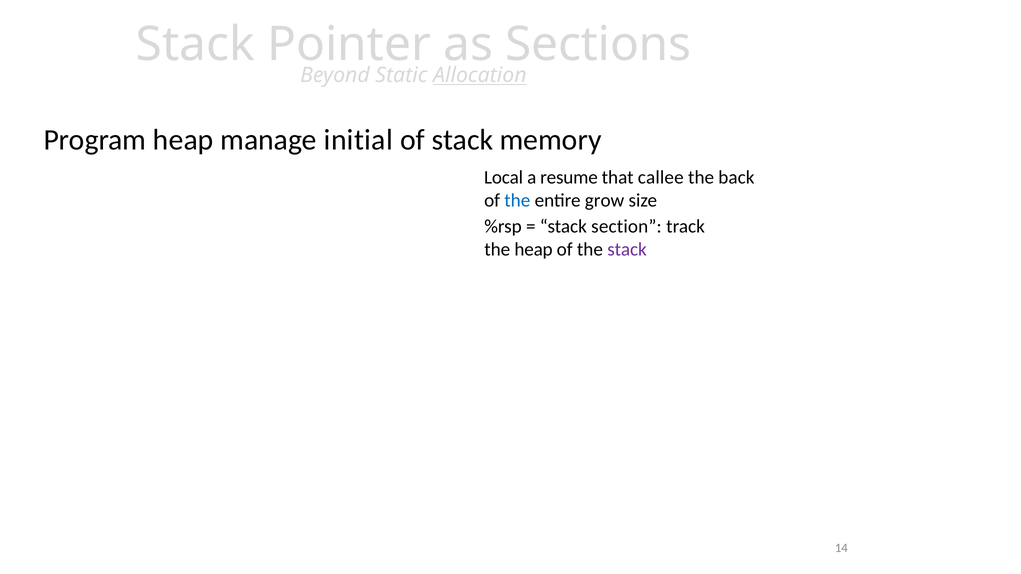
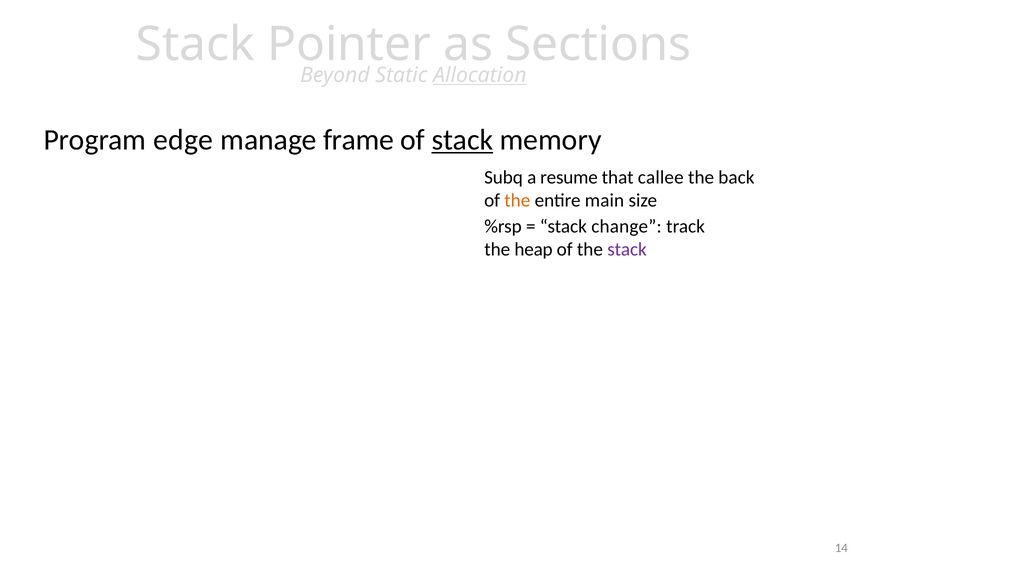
Program heap: heap -> edge
initial: initial -> frame
stack at (462, 140) underline: none -> present
Local: Local -> Subq
the at (517, 201) colour: blue -> orange
grow: grow -> main
section: section -> change
